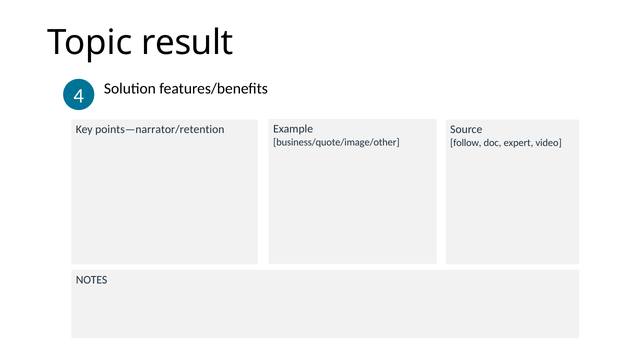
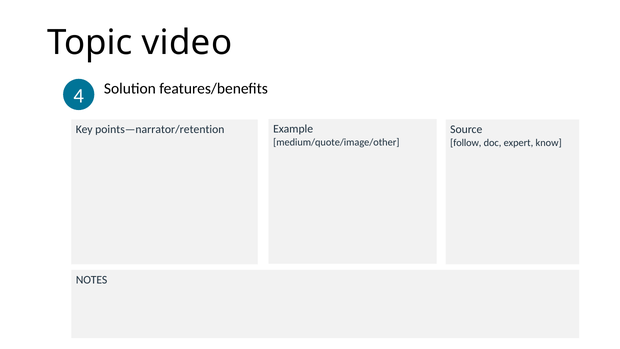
result: result -> video
business/quote/image/other: business/quote/image/other -> medium/quote/image/other
video: video -> know
